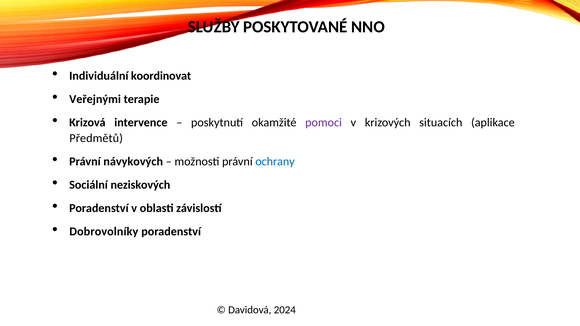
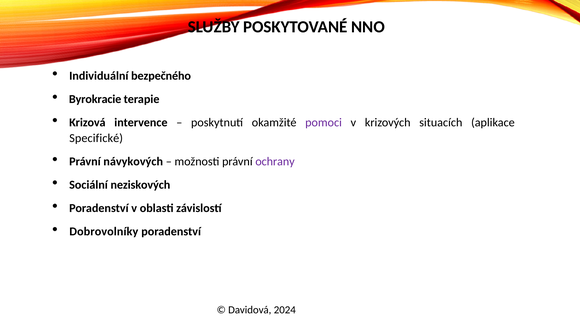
koordinovat: koordinovat -> bezpečného
Veřejnými: Veřejnými -> Byrokracie
Předmětů: Předmětů -> Specifické
ochrany colour: blue -> purple
